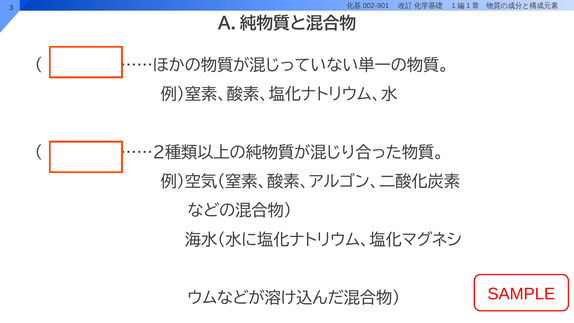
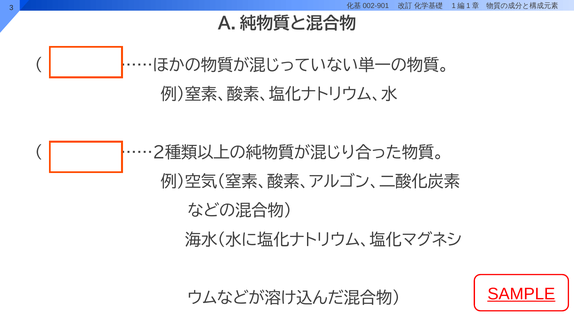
SAMPLE underline: none -> present
